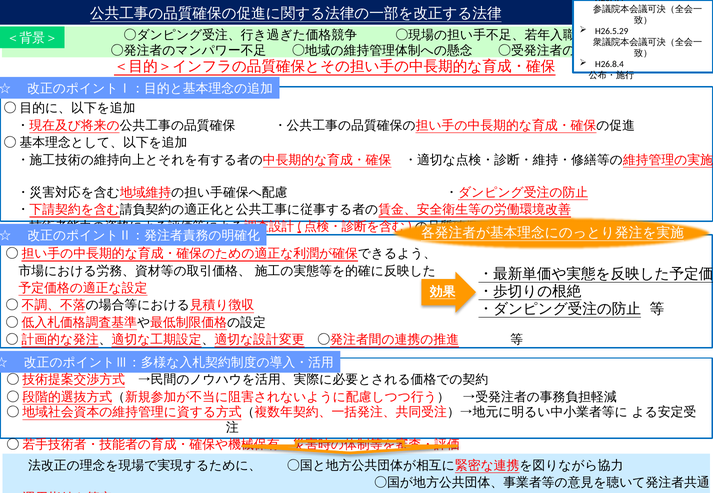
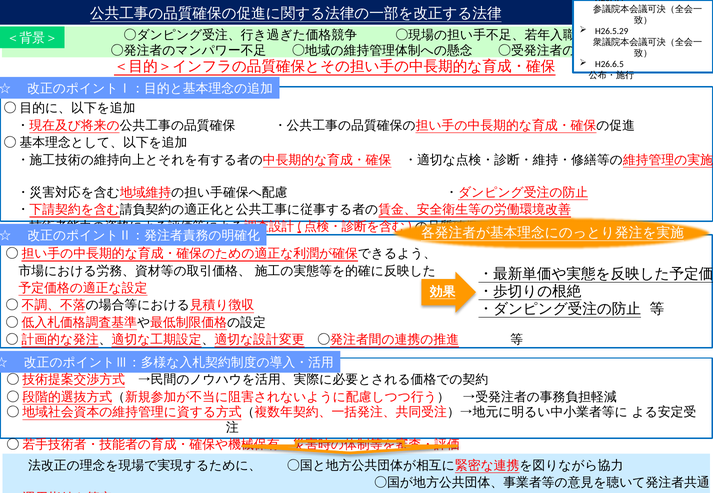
H26.8.4: H26.8.4 -> H26.6.5
